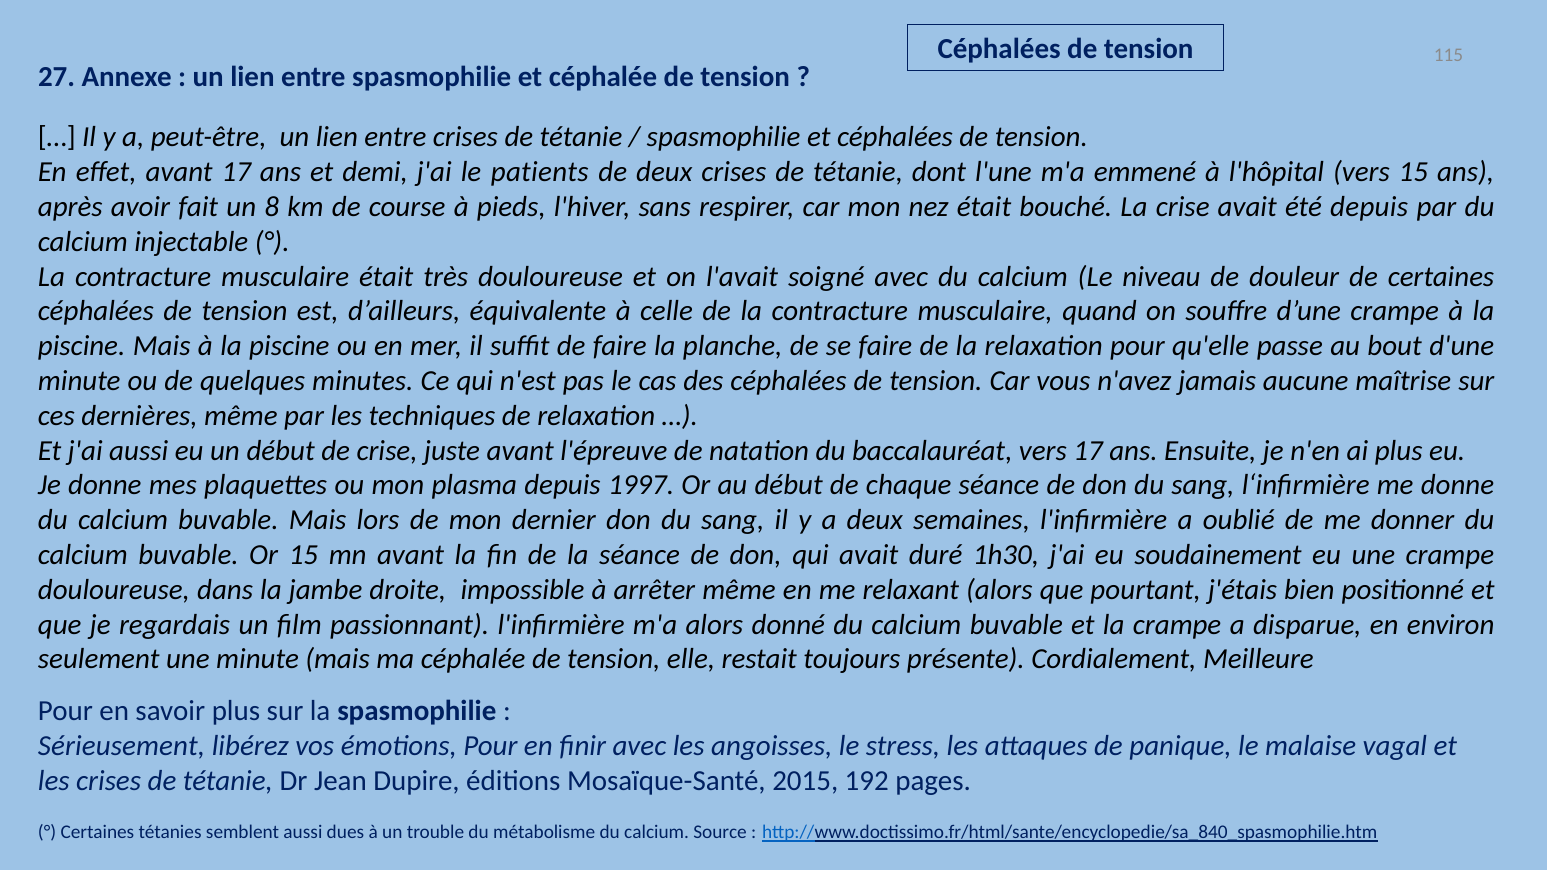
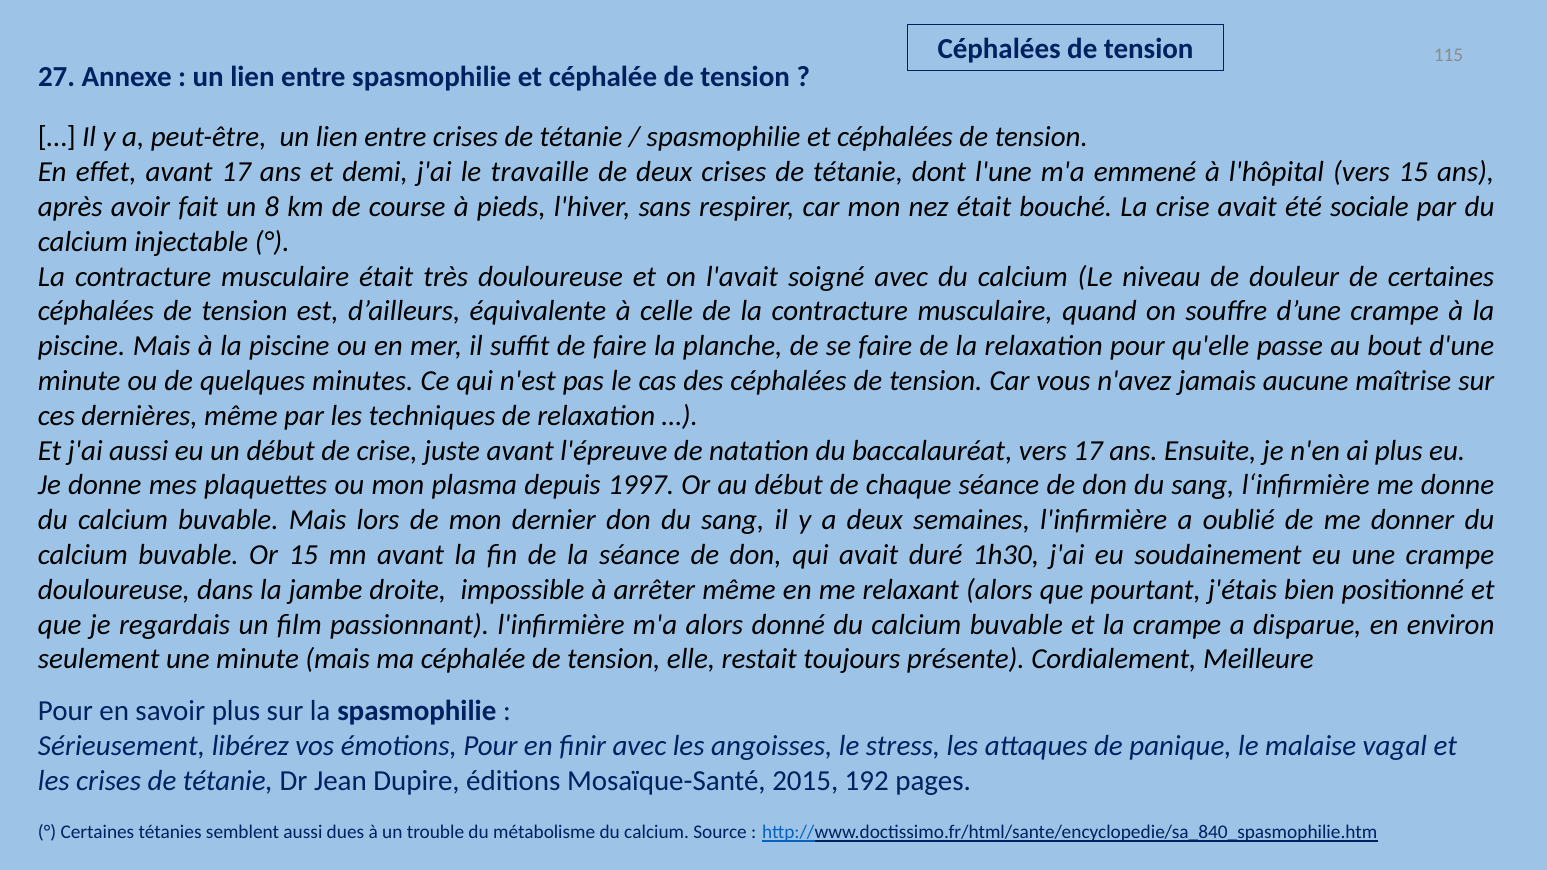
patients: patients -> travaille
été depuis: depuis -> sociale
